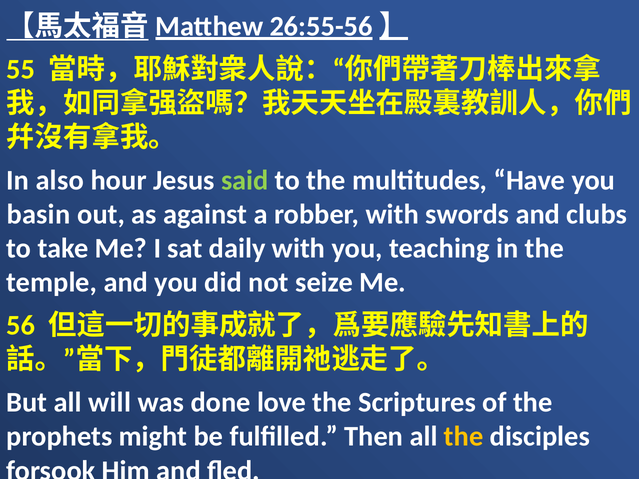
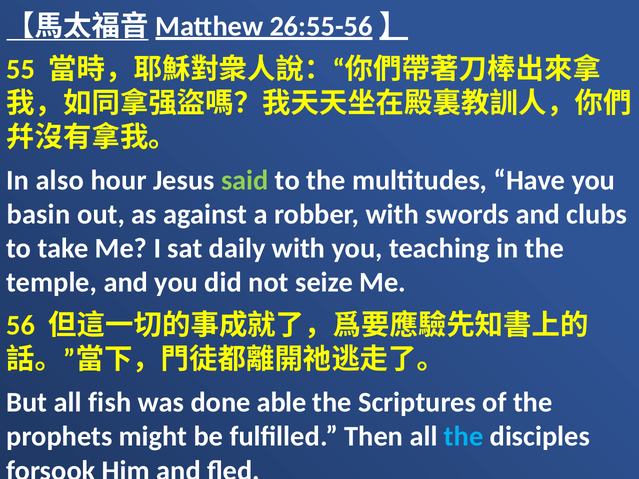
will: will -> fish
love: love -> able
the at (464, 437) colour: yellow -> light blue
